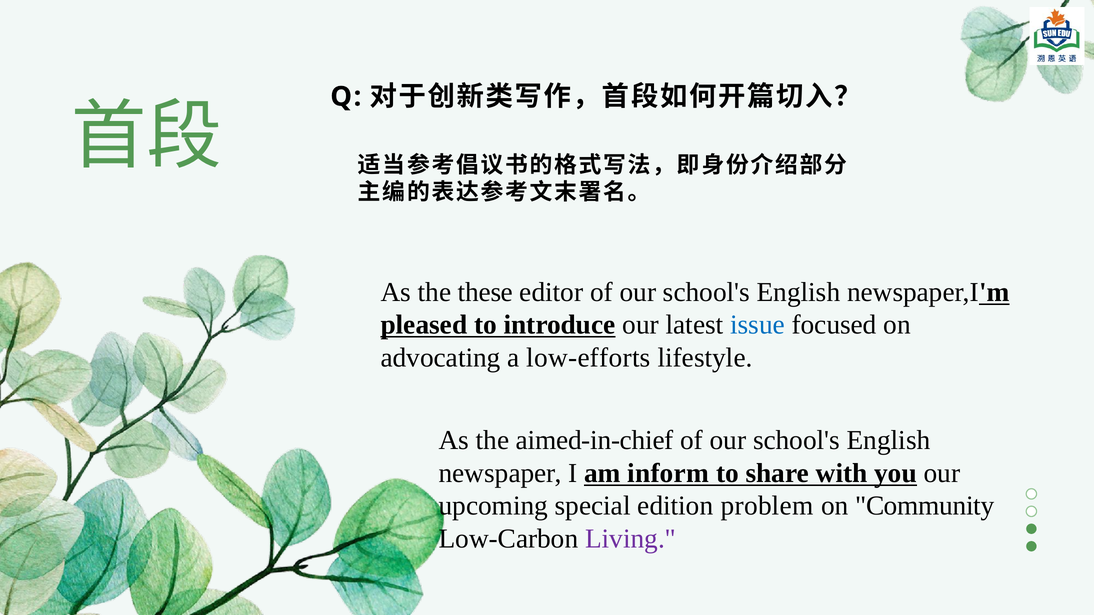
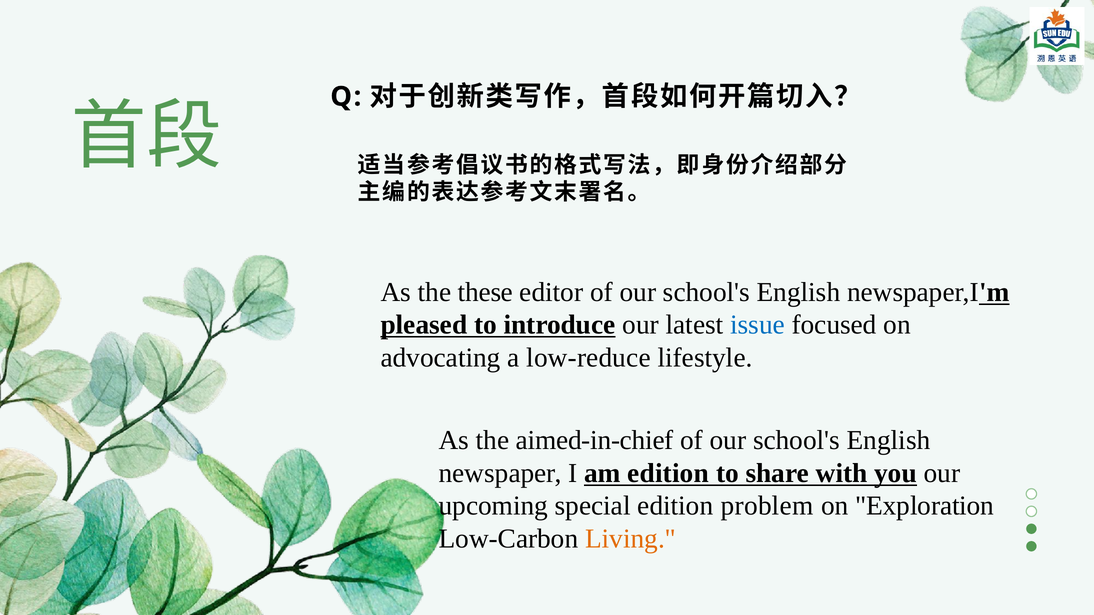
low-efforts: low-efforts -> low-reduce
am inform: inform -> edition
Community: Community -> Exploration
Living colour: purple -> orange
